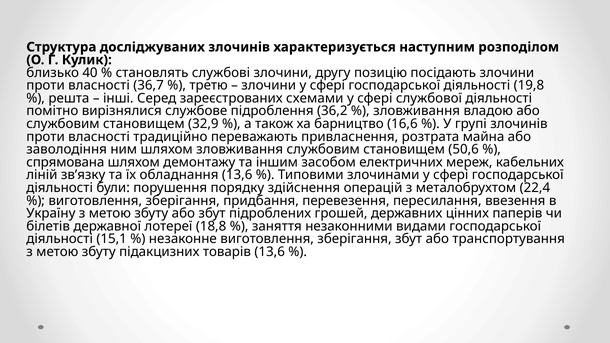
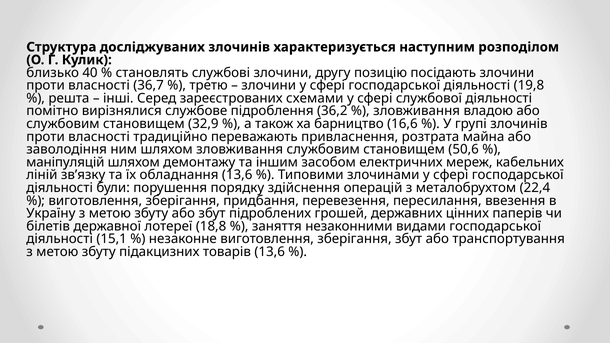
спрямована: спрямована -> маніпуляцій
